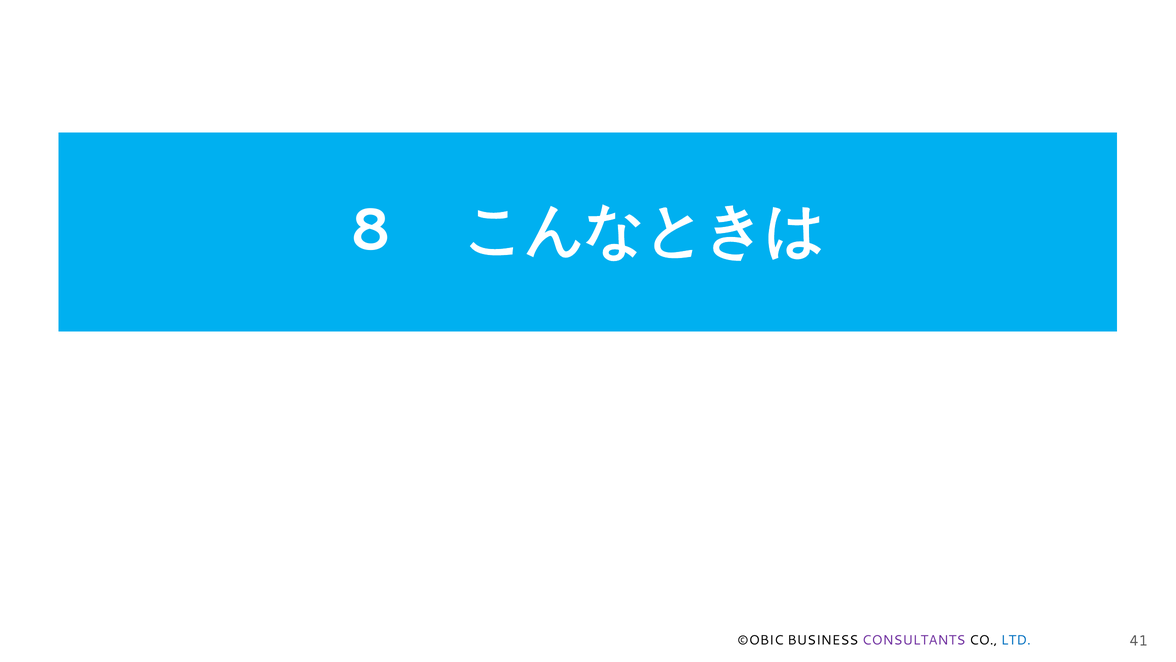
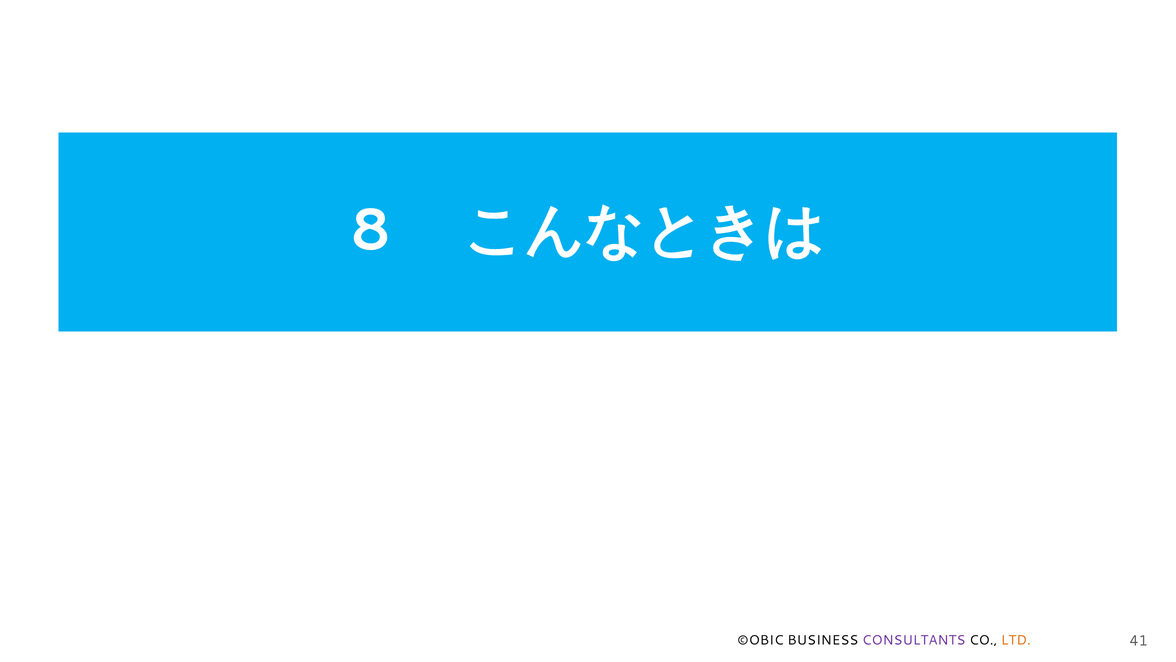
LTD colour: blue -> orange
